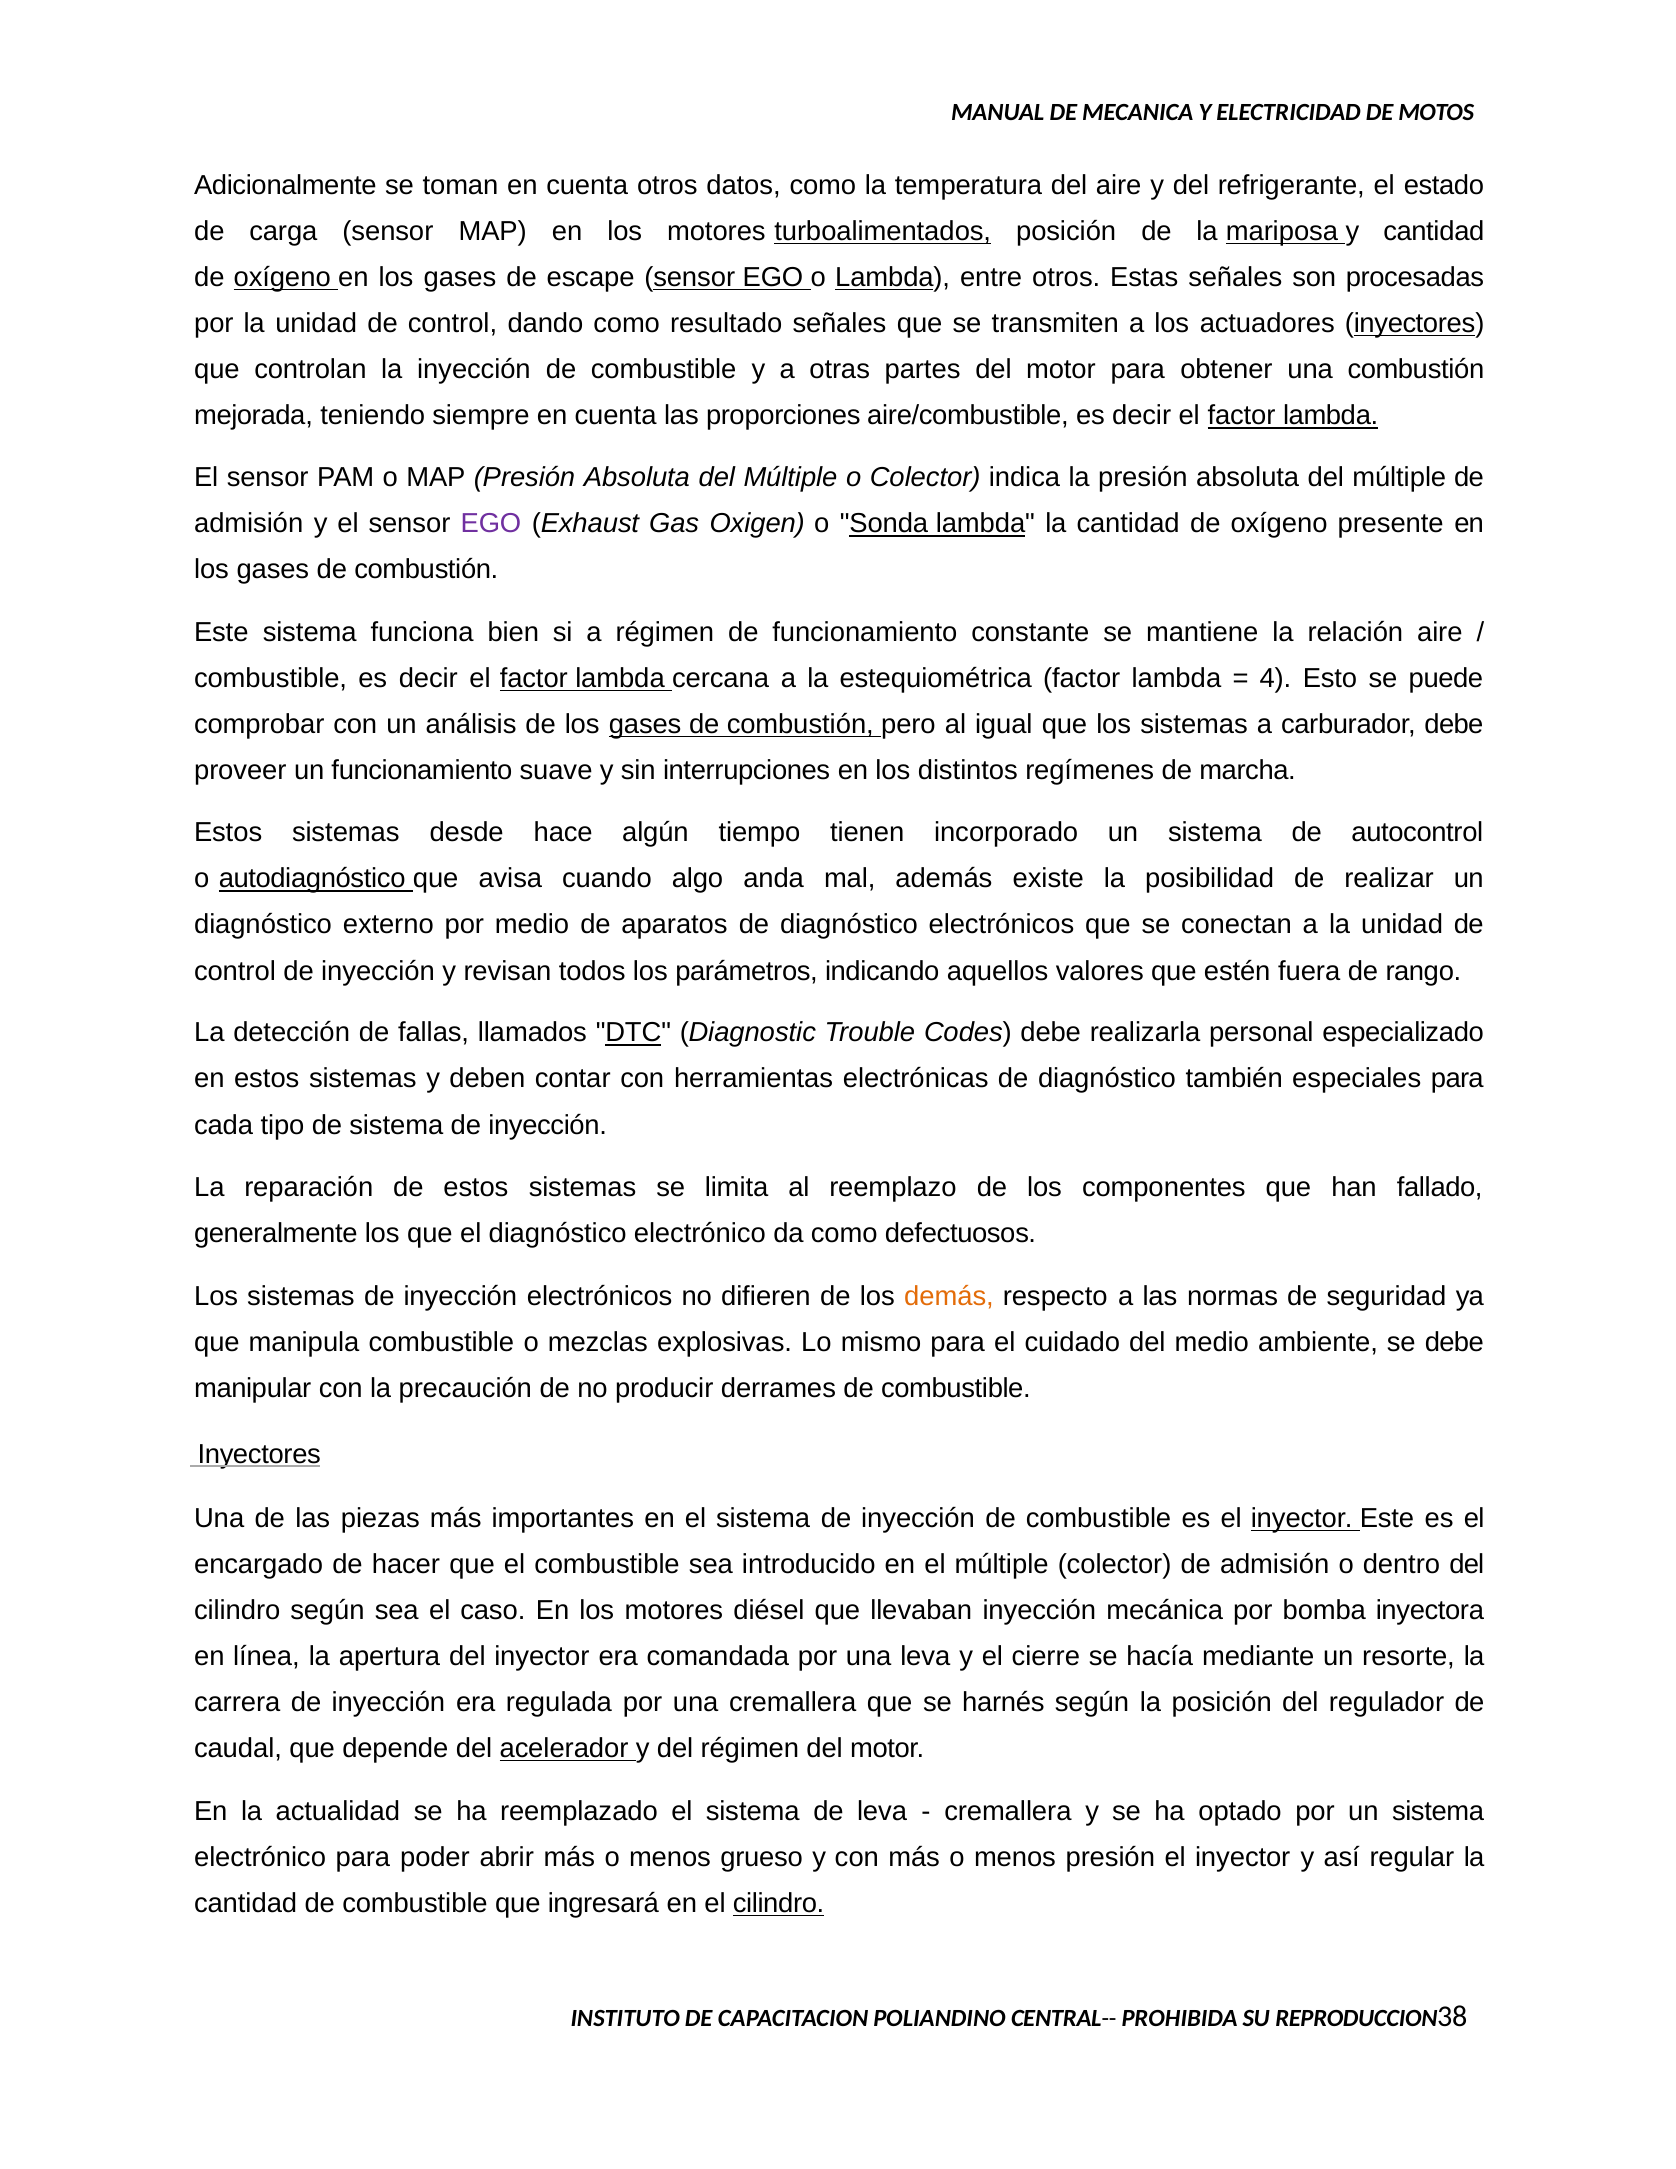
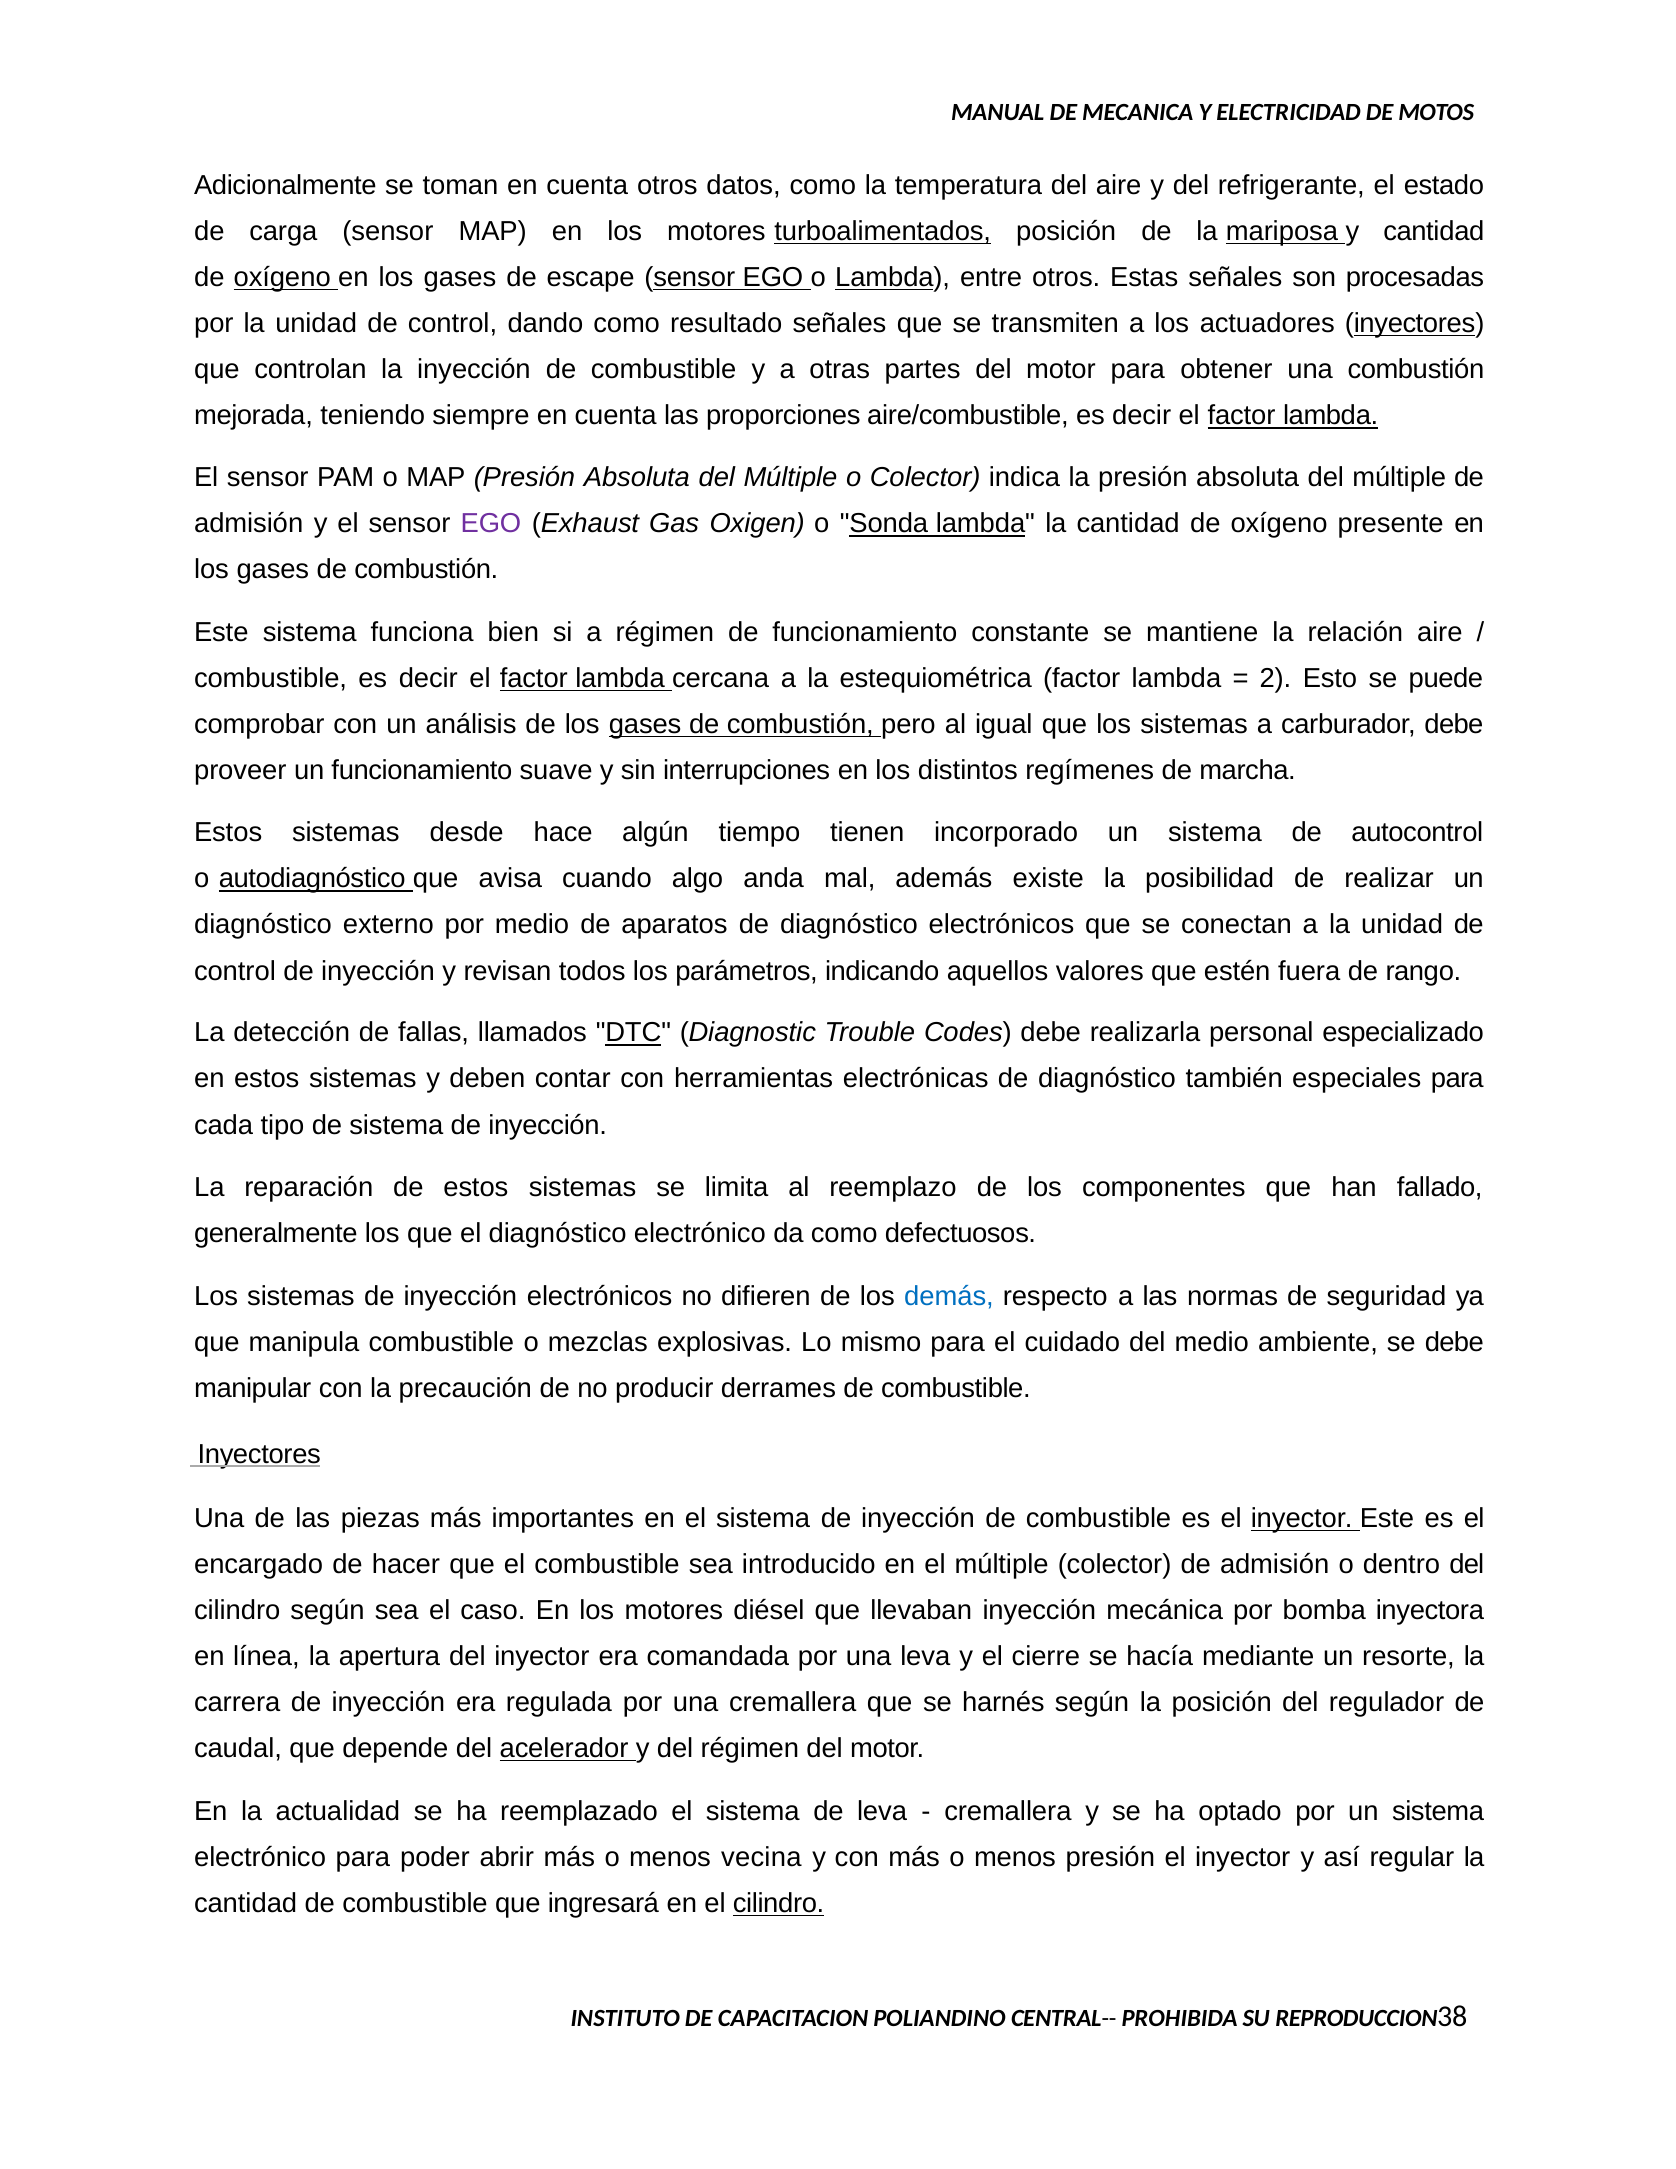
4: 4 -> 2
demás colour: orange -> blue
grueso: grueso -> vecina
